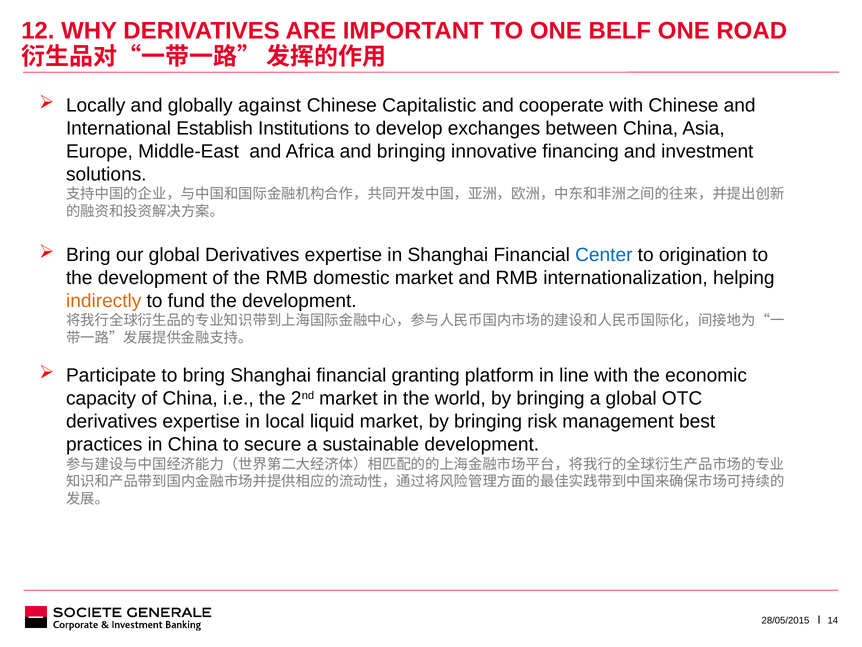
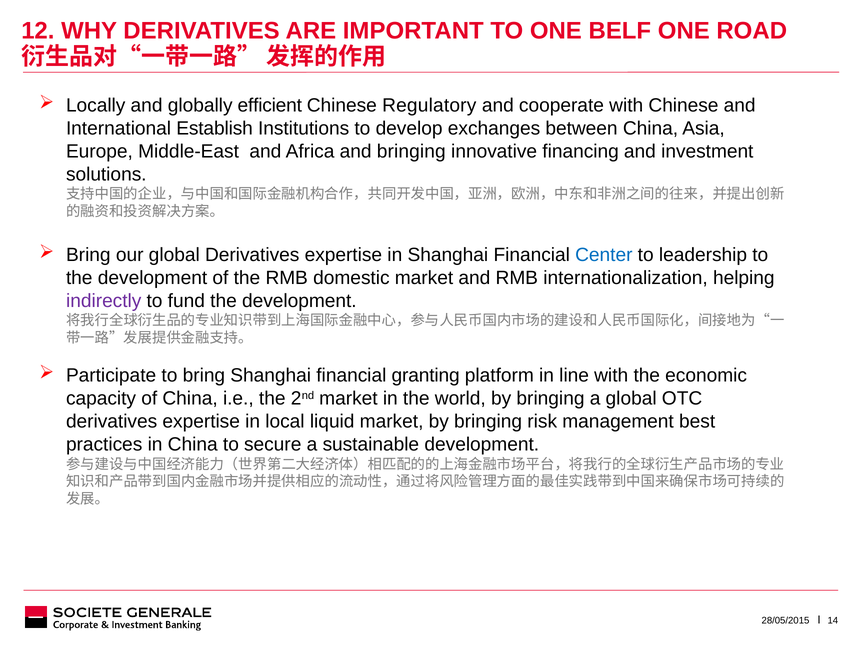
against: against -> efficient
Capitalistic: Capitalistic -> Regulatory
origination: origination -> leadership
indirectly colour: orange -> purple
